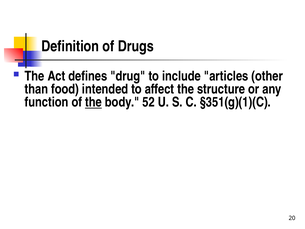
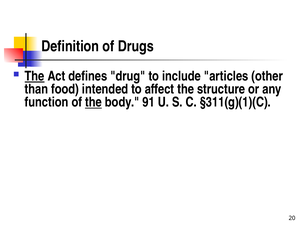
The at (35, 76) underline: none -> present
52: 52 -> 91
§351(g)(1)(C: §351(g)(1)(C -> §311(g)(1)(C
